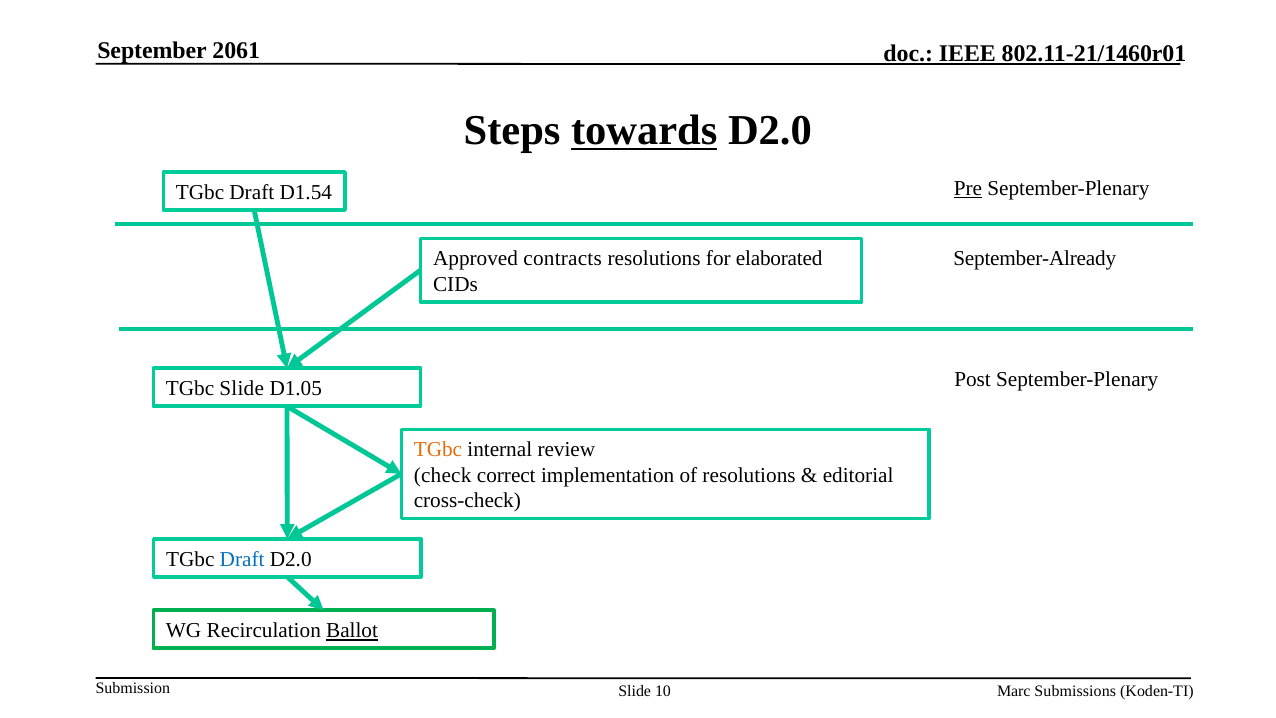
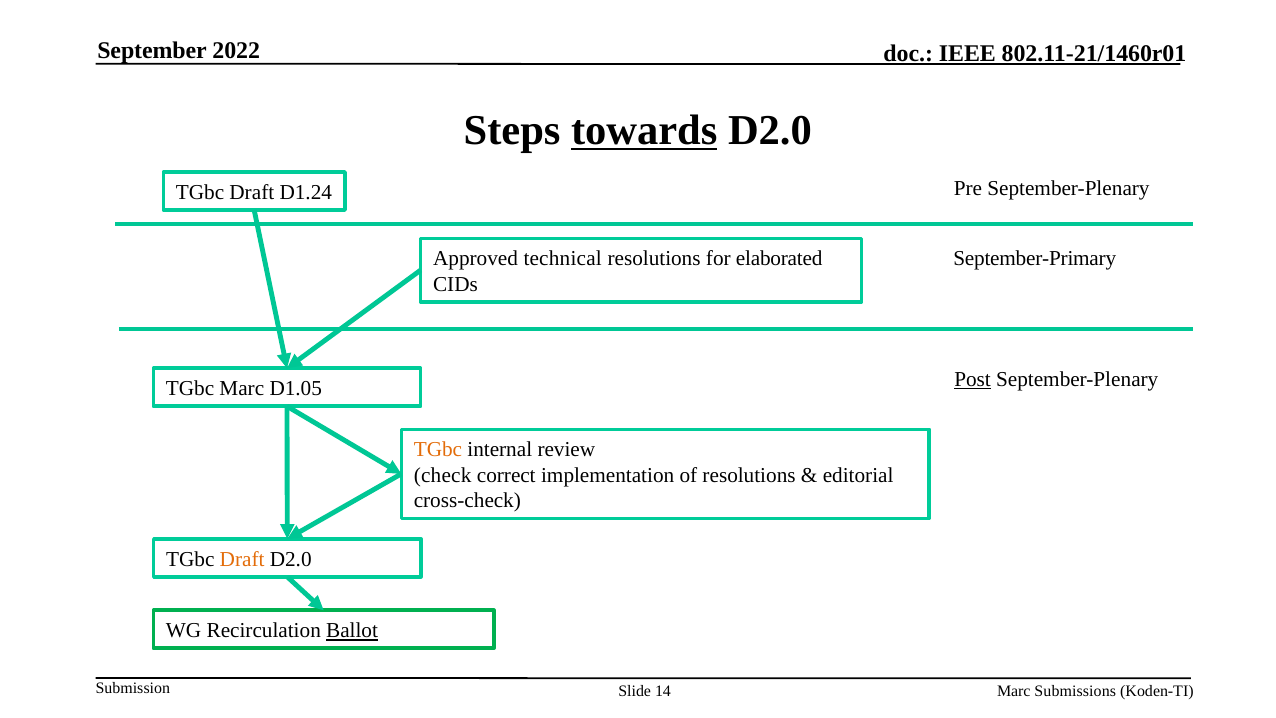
2061: 2061 -> 2022
Pre underline: present -> none
D1.54: D1.54 -> D1.24
contracts: contracts -> technical
September-Already: September-Already -> September-Primary
Post underline: none -> present
TGbc Slide: Slide -> Marc
Draft at (242, 559) colour: blue -> orange
10: 10 -> 14
